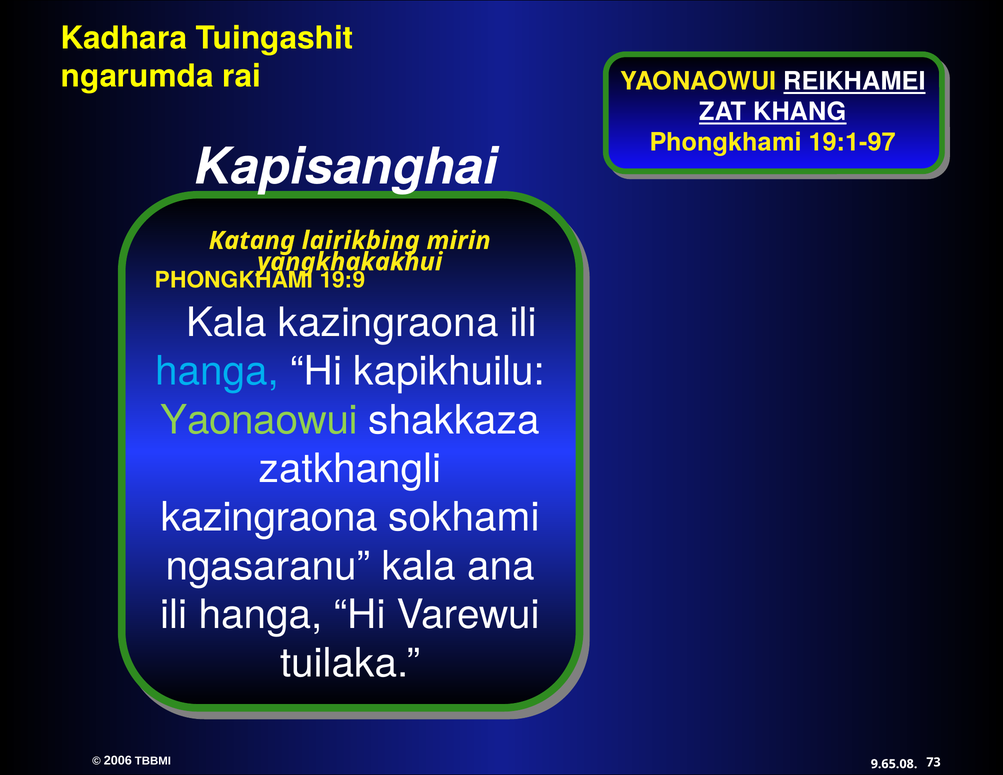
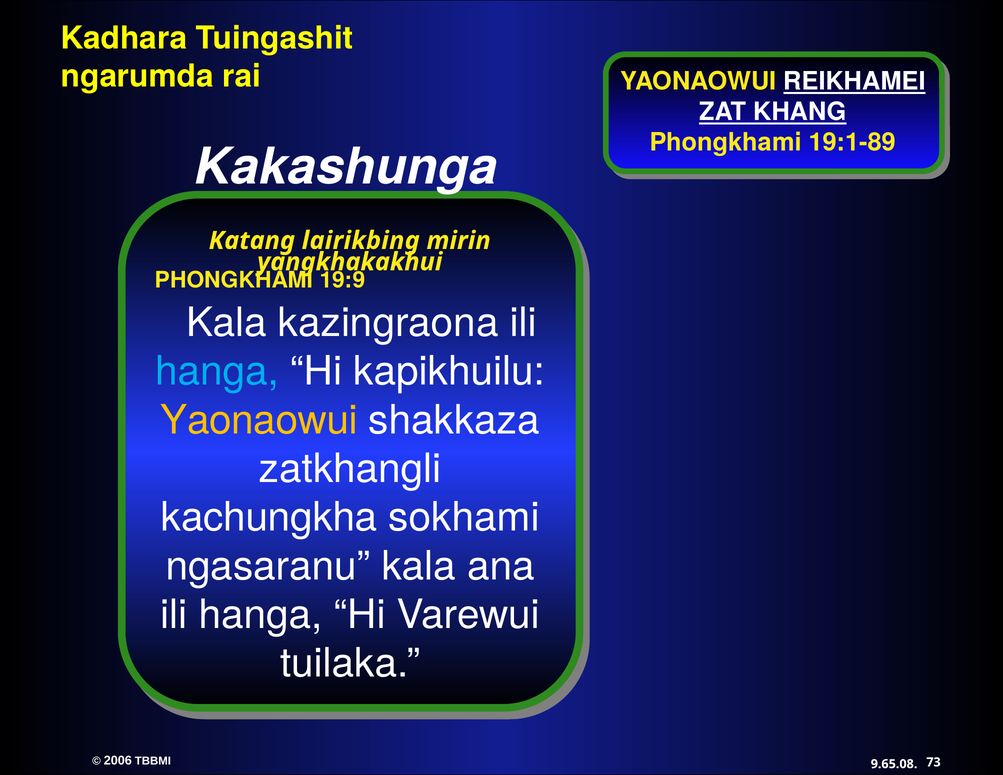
19:1-97: 19:1-97 -> 19:1-89
Kapisanghai: Kapisanghai -> Kakashunga
Yaonaowui at (259, 420) colour: light green -> yellow
kazingraona at (269, 518): kazingraona -> kachungkha
